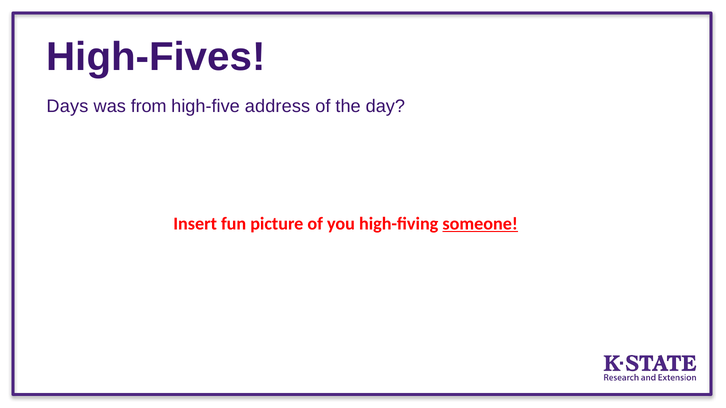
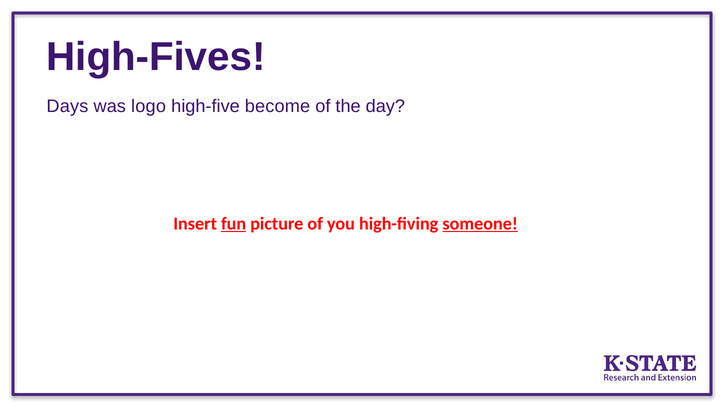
from: from -> logo
address: address -> become
fun underline: none -> present
